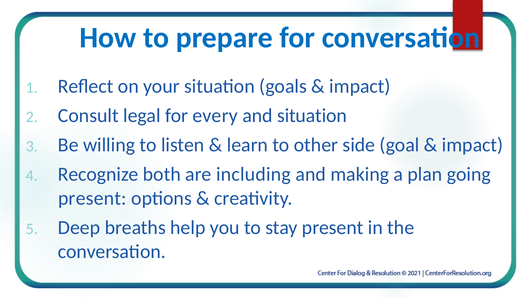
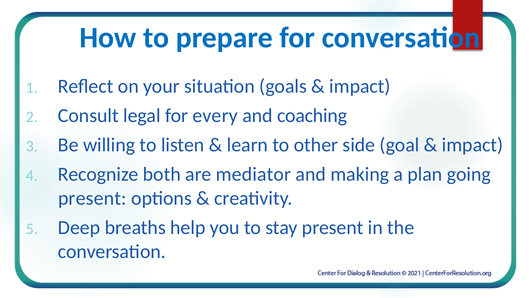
and situation: situation -> coaching
including: including -> mediator
